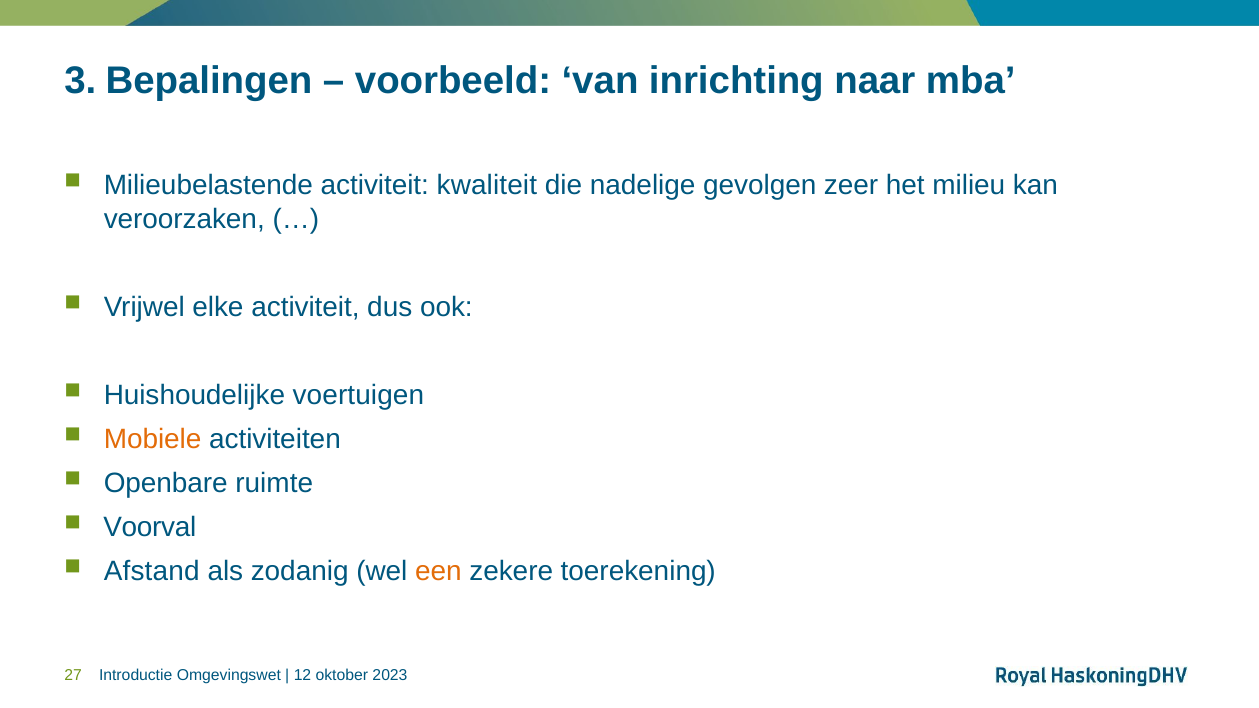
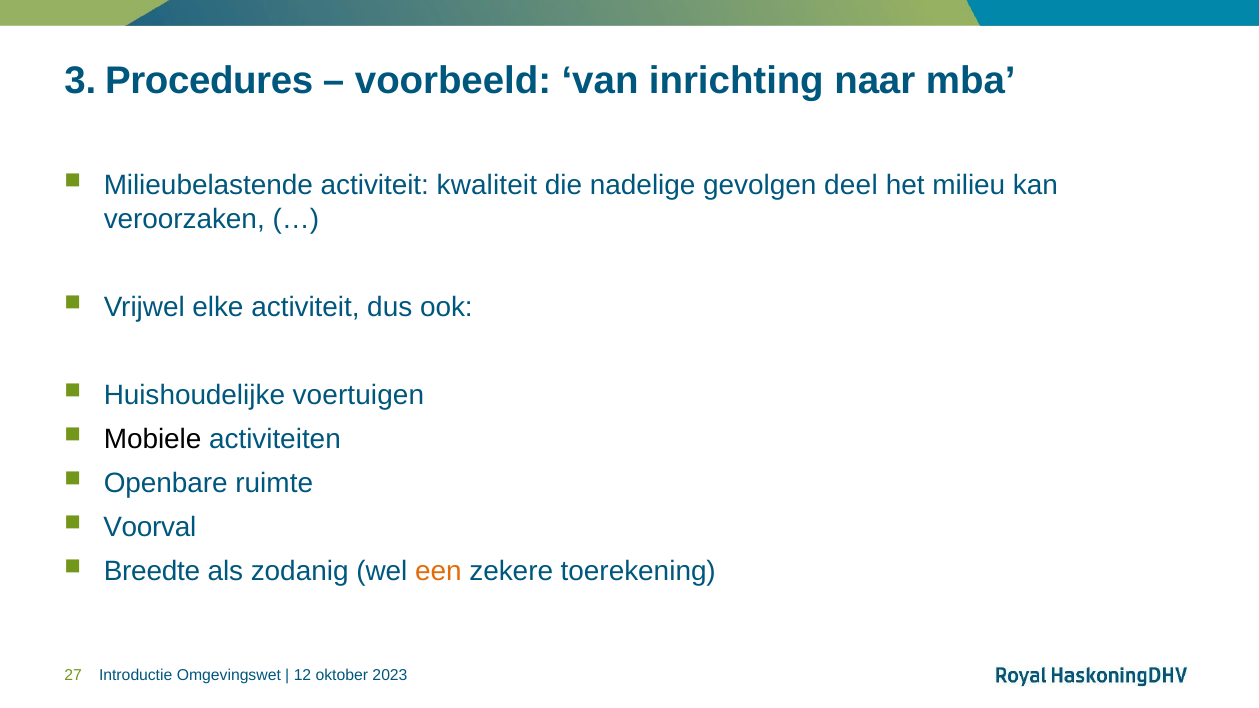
Bepalingen: Bepalingen -> Procedures
zeer: zeer -> deel
Mobiele colour: orange -> black
Afstand: Afstand -> Breedte
